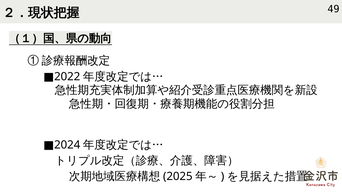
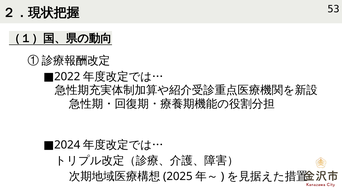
49: 49 -> 53
